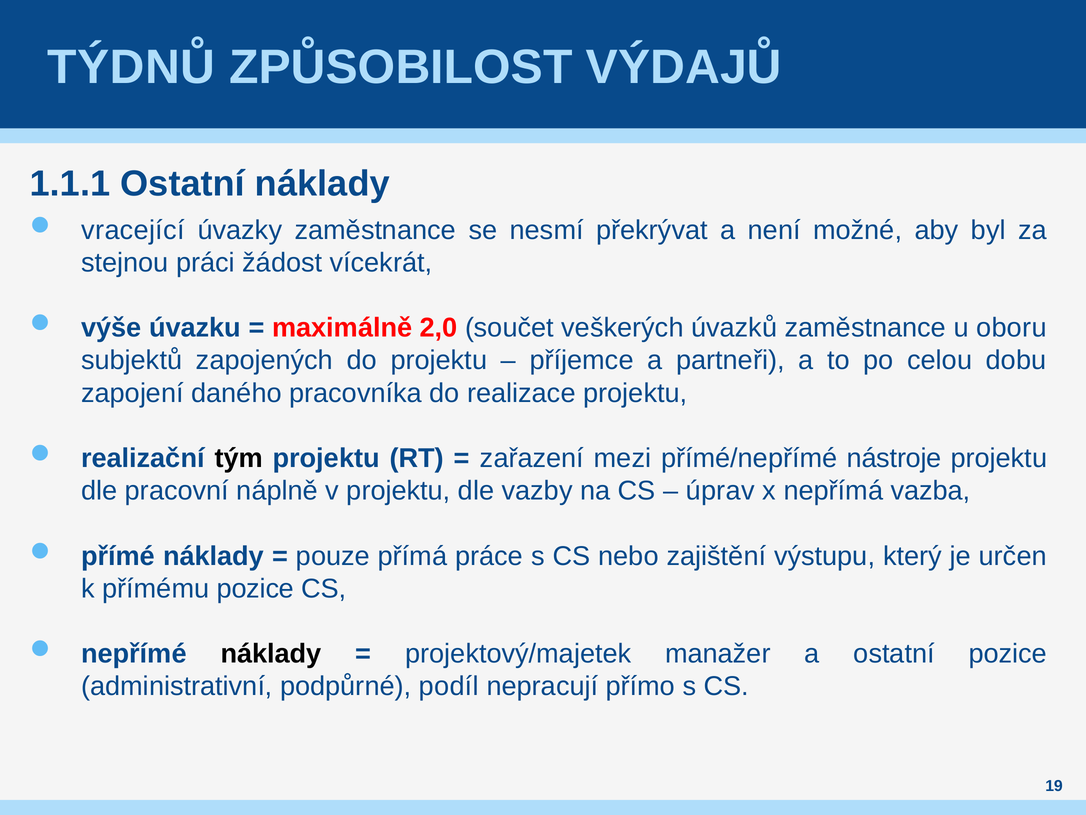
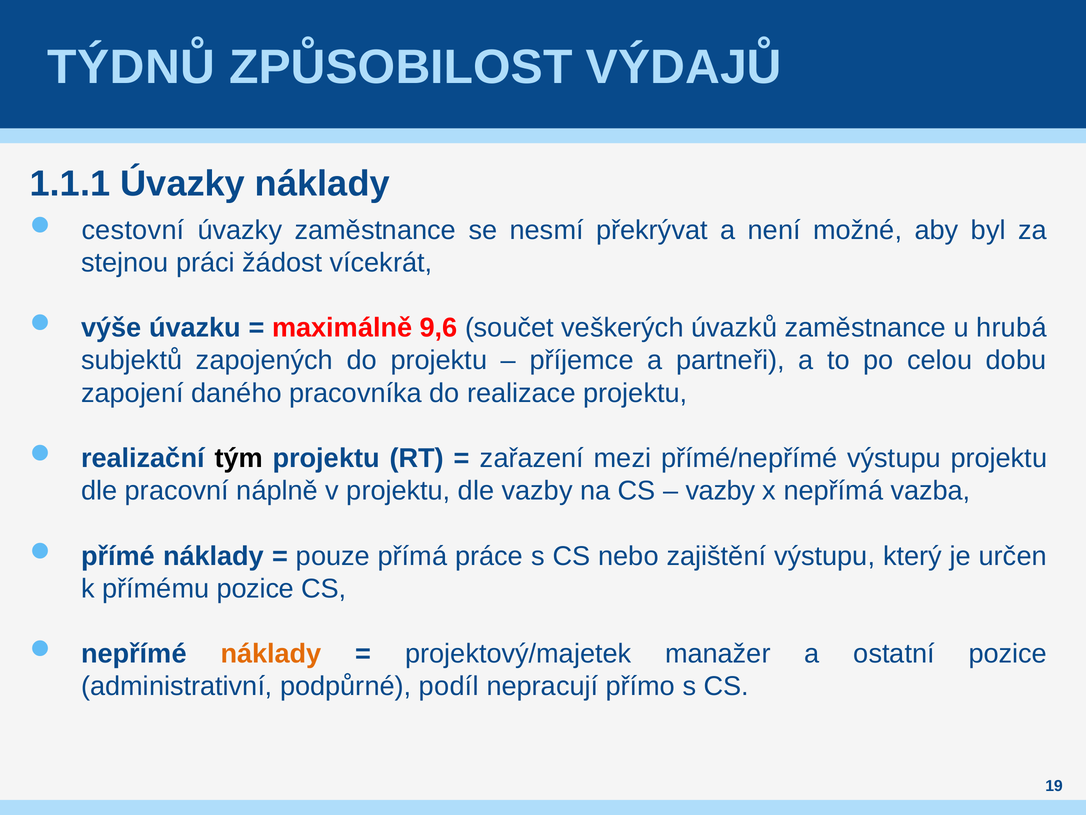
1.1.1 Ostatní: Ostatní -> Úvazky
vracející: vracející -> cestovní
2,0: 2,0 -> 9,6
oboru: oboru -> hrubá
přímé/nepřímé nástroje: nástroje -> výstupu
úprav at (720, 491): úprav -> vazby
náklady at (271, 653) colour: black -> orange
